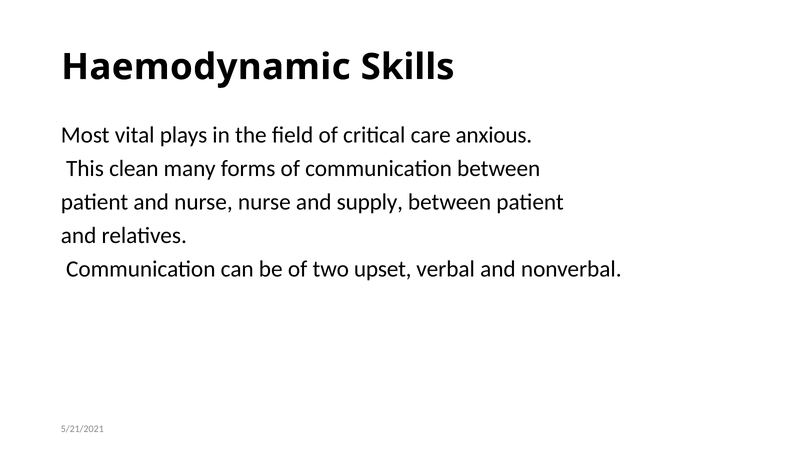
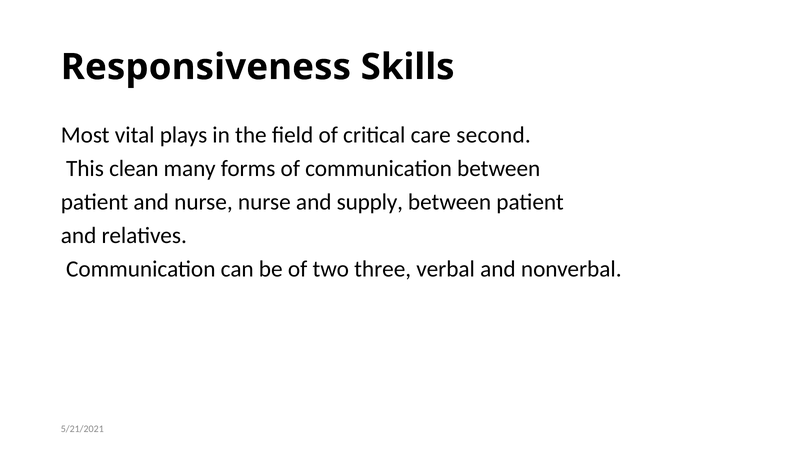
Haemodynamic: Haemodynamic -> Responsiveness
anxious: anxious -> second
upset: upset -> three
